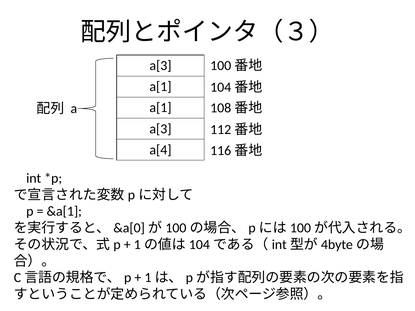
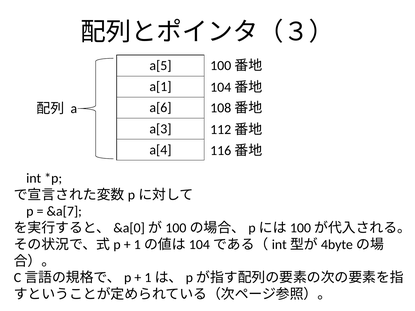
a[3 at (161, 66): a[3 -> a[5
a[1 at (161, 108): a[1 -> a[6
&a[1: &a[1 -> &a[7
